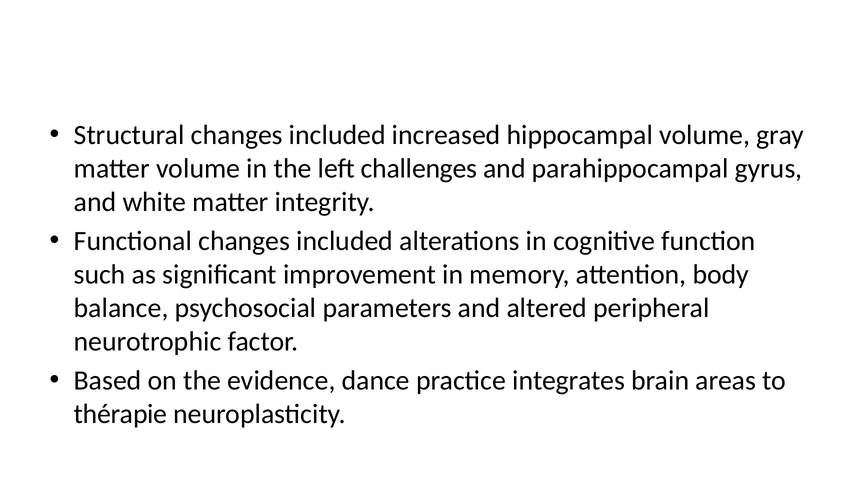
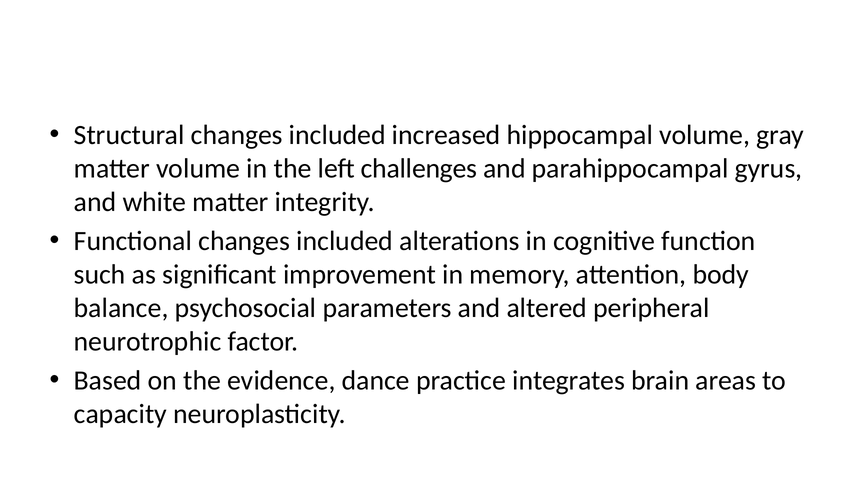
thérapie: thérapie -> capacity
